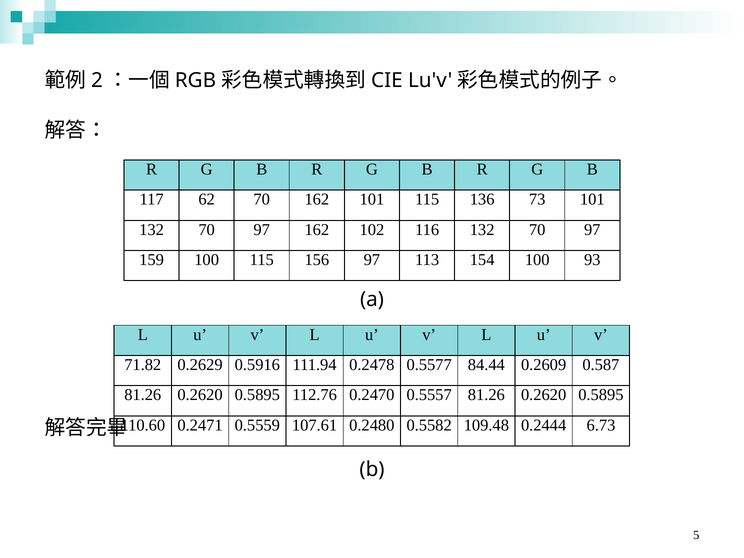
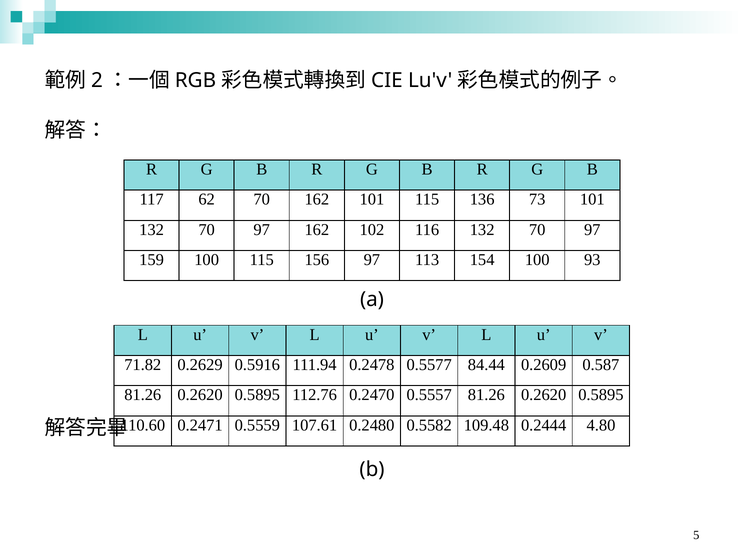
6.73: 6.73 -> 4.80
